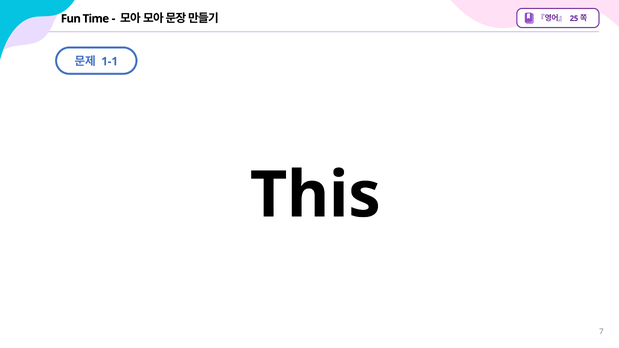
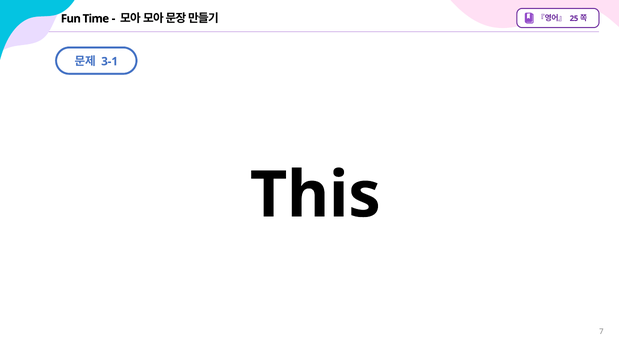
1-1: 1-1 -> 3-1
